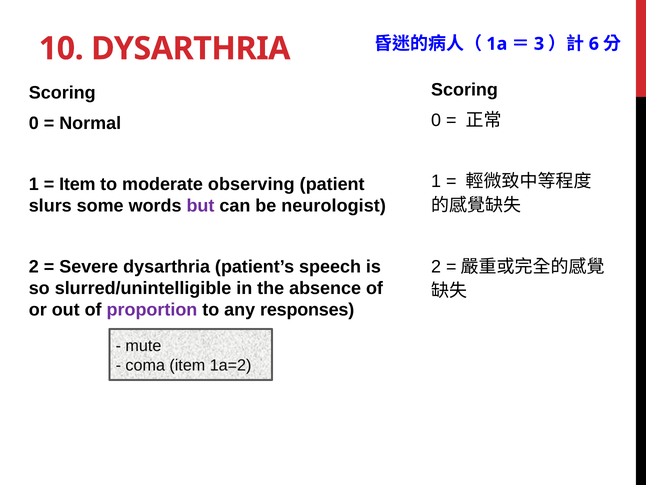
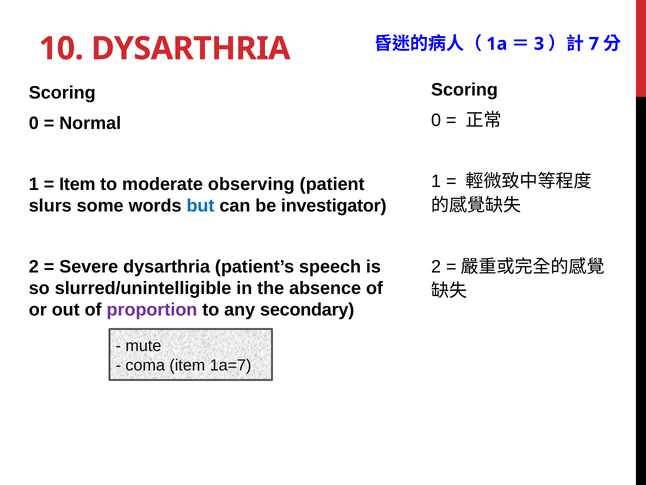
6: 6 -> 7
but colour: purple -> blue
neurologist: neurologist -> investigator
responses: responses -> secondary
1a=2: 1a=2 -> 1a=7
